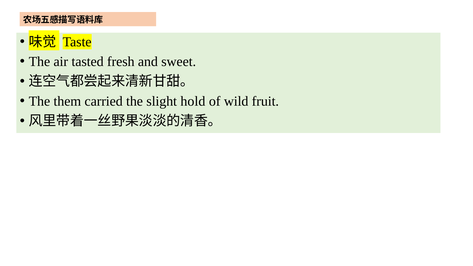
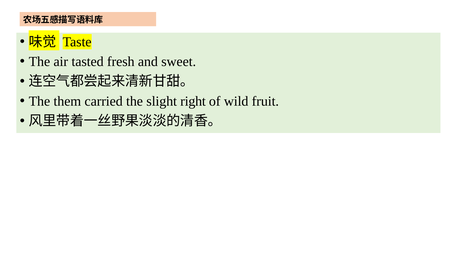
hold: hold -> right
